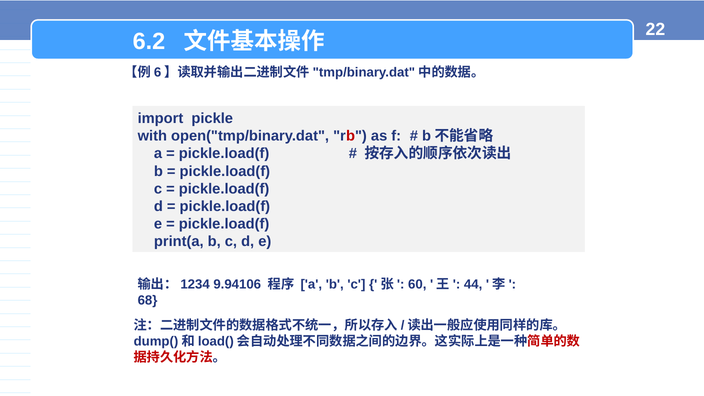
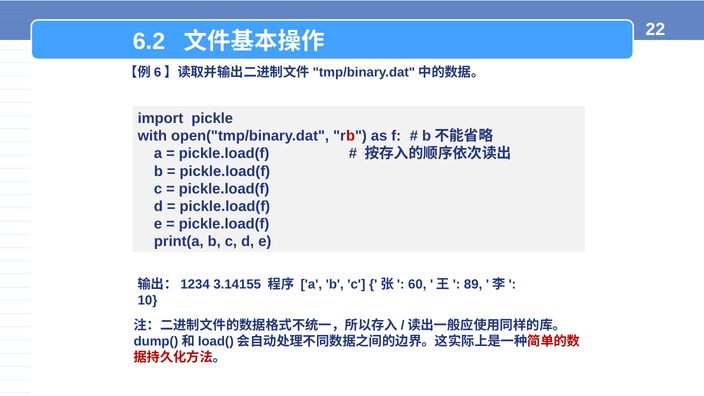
9.94106: 9.94106 -> 3.14155
44: 44 -> 89
68: 68 -> 10
